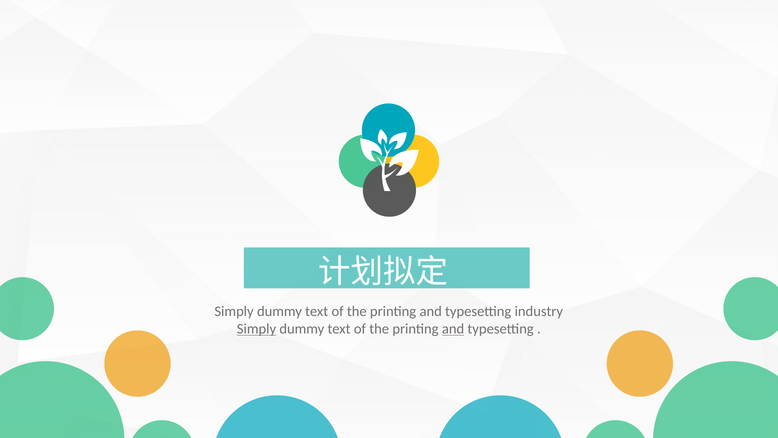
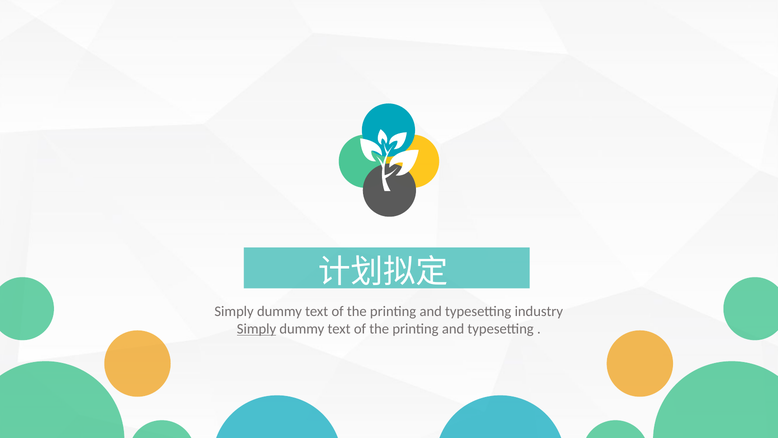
and at (453, 329) underline: present -> none
